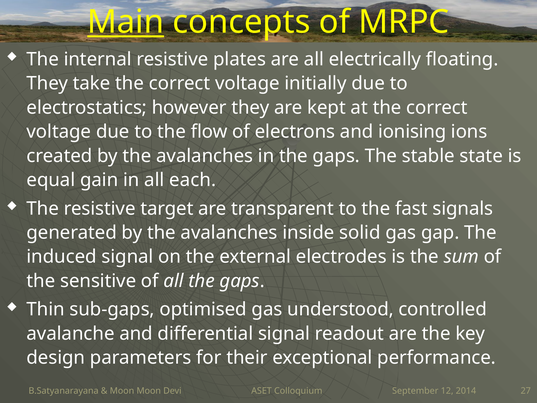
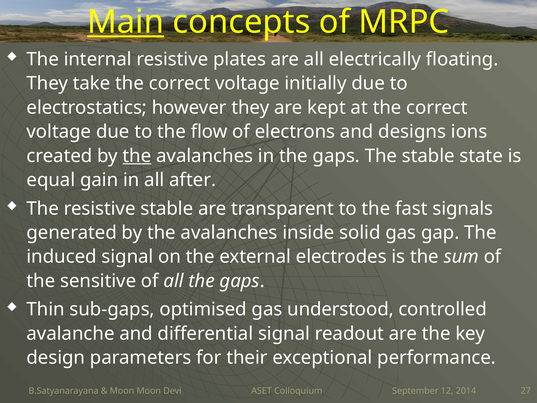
ionising: ionising -> designs
the at (137, 156) underline: none -> present
each: each -> after
resistive target: target -> stable
